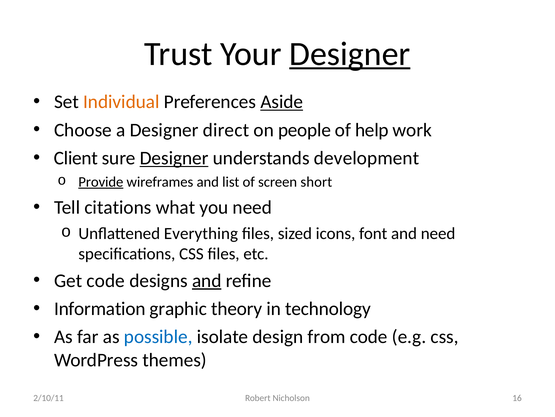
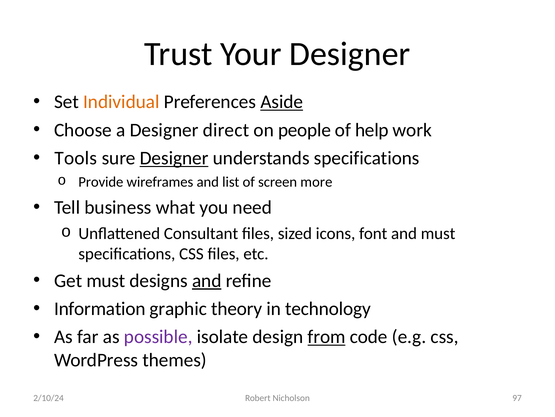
Designer at (350, 54) underline: present -> none
Client: Client -> Tools
understands development: development -> specifications
Provide underline: present -> none
short: short -> more
citations: citations -> business
Everything: Everything -> Consultant
and need: need -> must
Get code: code -> must
possible colour: blue -> purple
from underline: none -> present
16: 16 -> 97
2/10/11: 2/10/11 -> 2/10/24
